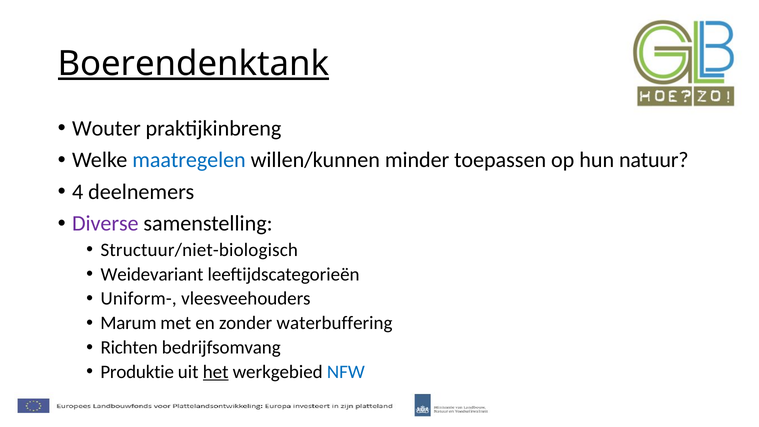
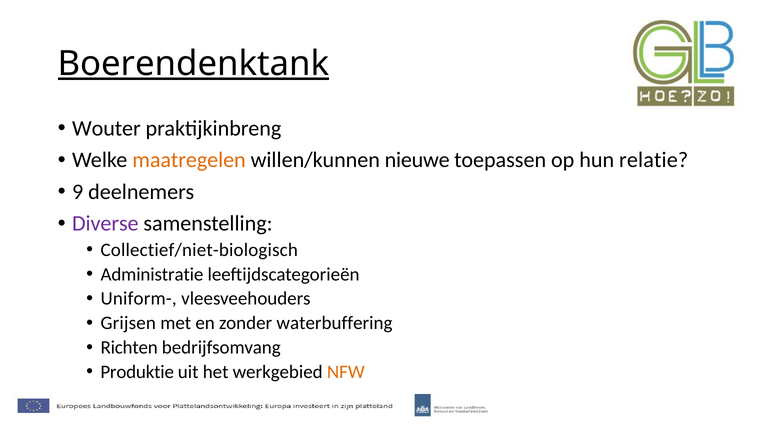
maatregelen colour: blue -> orange
minder: minder -> nieuwe
natuur: natuur -> relatie
4: 4 -> 9
Structuur/niet-biologisch: Structuur/niet-biologisch -> Collectief/niet-biologisch
Weidevariant: Weidevariant -> Administratie
Marum: Marum -> Grijsen
het underline: present -> none
NFW colour: blue -> orange
